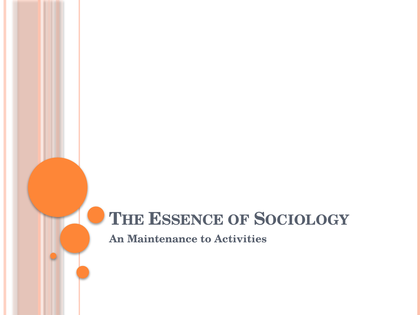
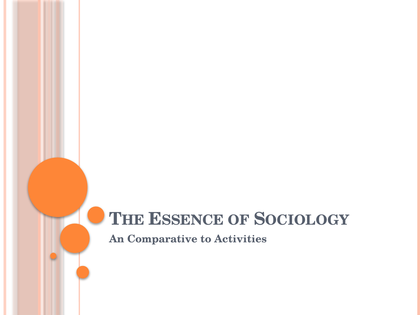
Maintenance: Maintenance -> Comparative
